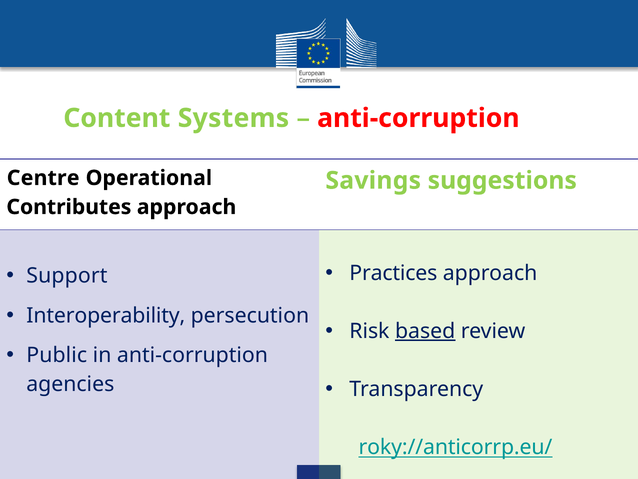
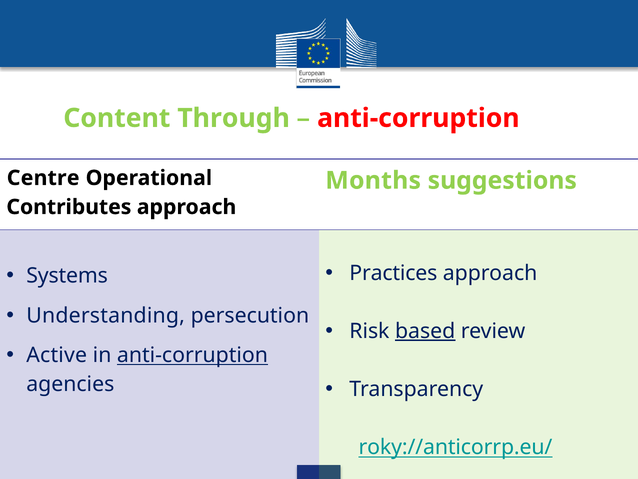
Systems: Systems -> Through
Savings: Savings -> Months
Support: Support -> Systems
Interoperability: Interoperability -> Understanding
Public: Public -> Active
anti-corruption at (192, 355) underline: none -> present
